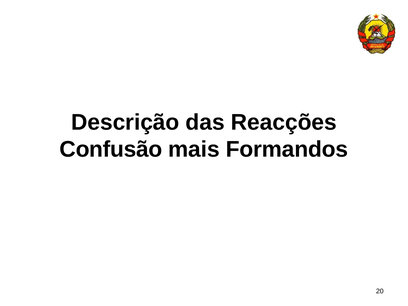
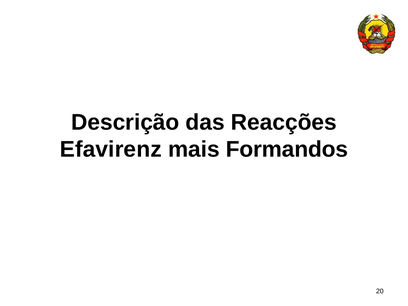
Confusão: Confusão -> Efavirenz
